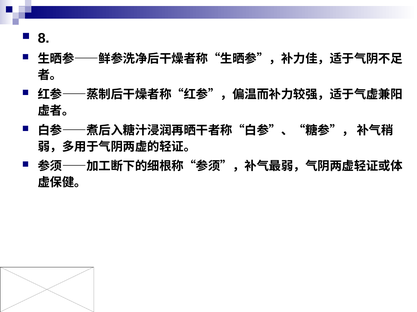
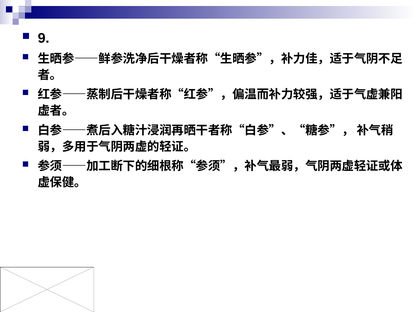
8: 8 -> 9
